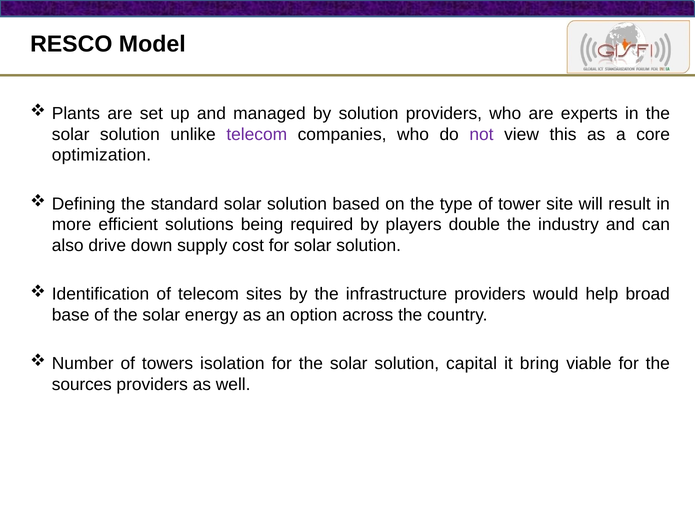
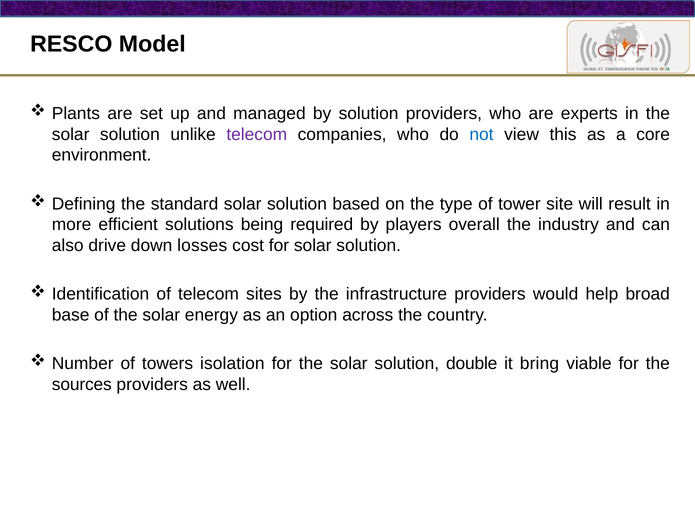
not colour: purple -> blue
optimization: optimization -> environment
double: double -> overall
supply: supply -> losses
capital: capital -> double
